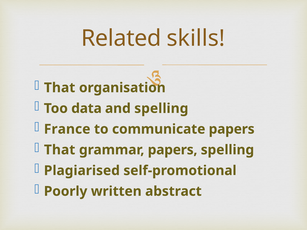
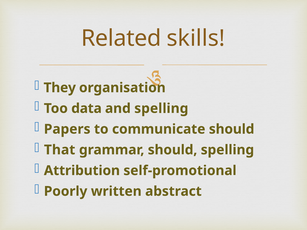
That at (60, 88): That -> They
France: France -> Papers
communicate papers: papers -> should
grammar papers: papers -> should
Plagiarised: Plagiarised -> Attribution
